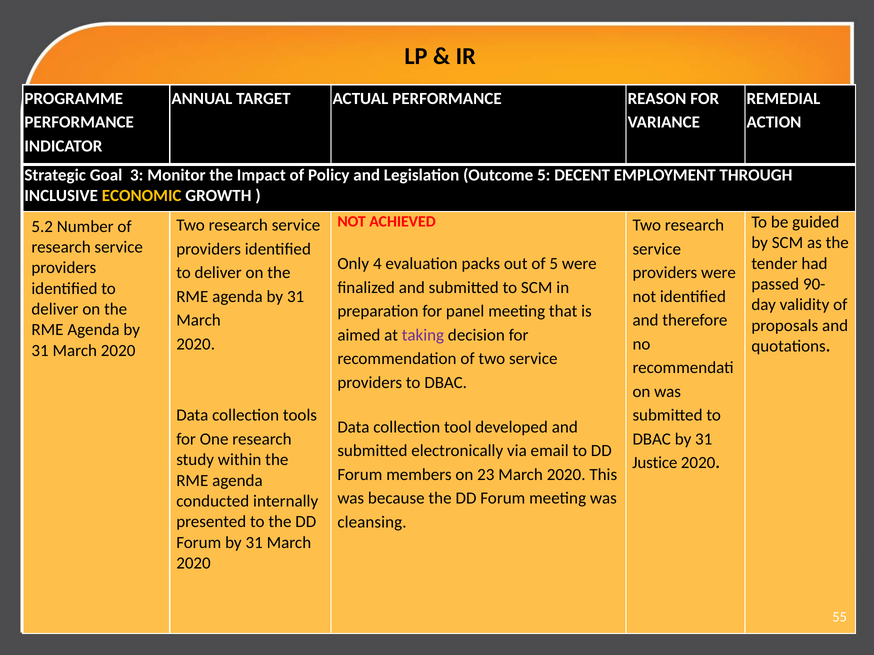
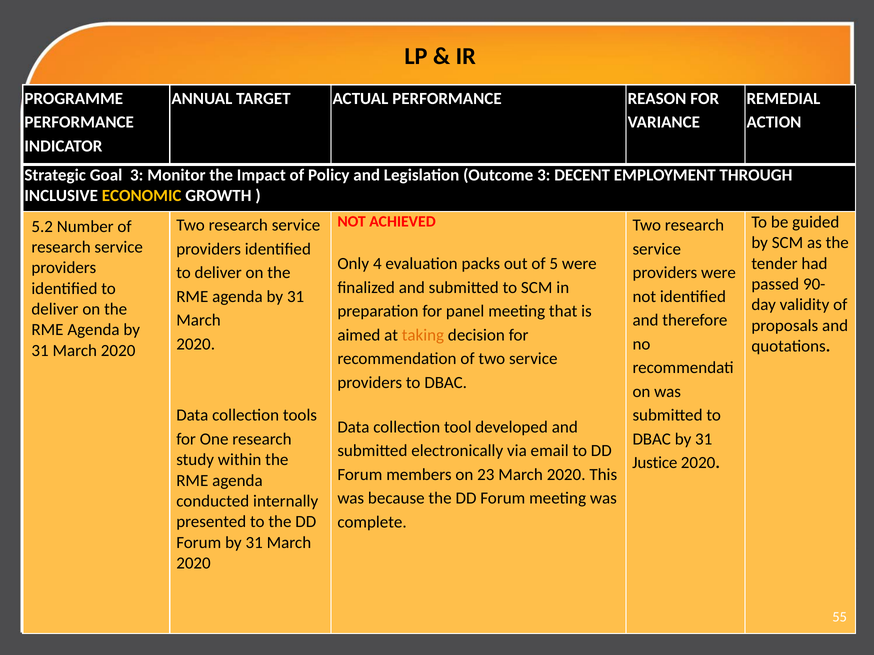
Outcome 5: 5 -> 3
taking colour: purple -> orange
cleansing: cleansing -> complete
